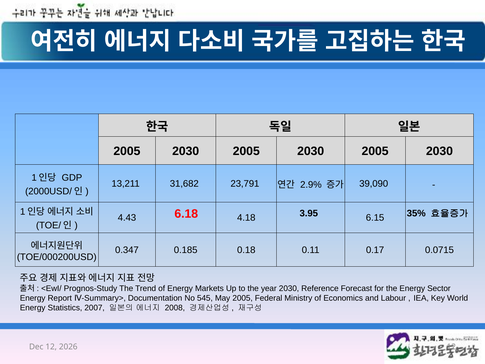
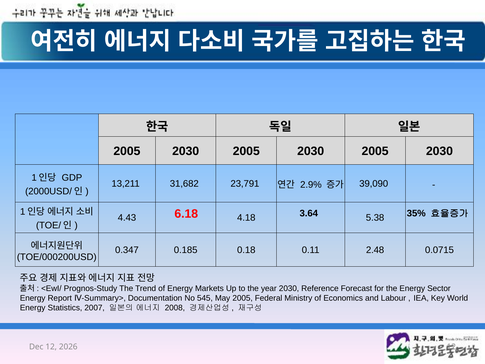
3.95: 3.95 -> 3.64
6.15: 6.15 -> 5.38
0.17: 0.17 -> 2.48
